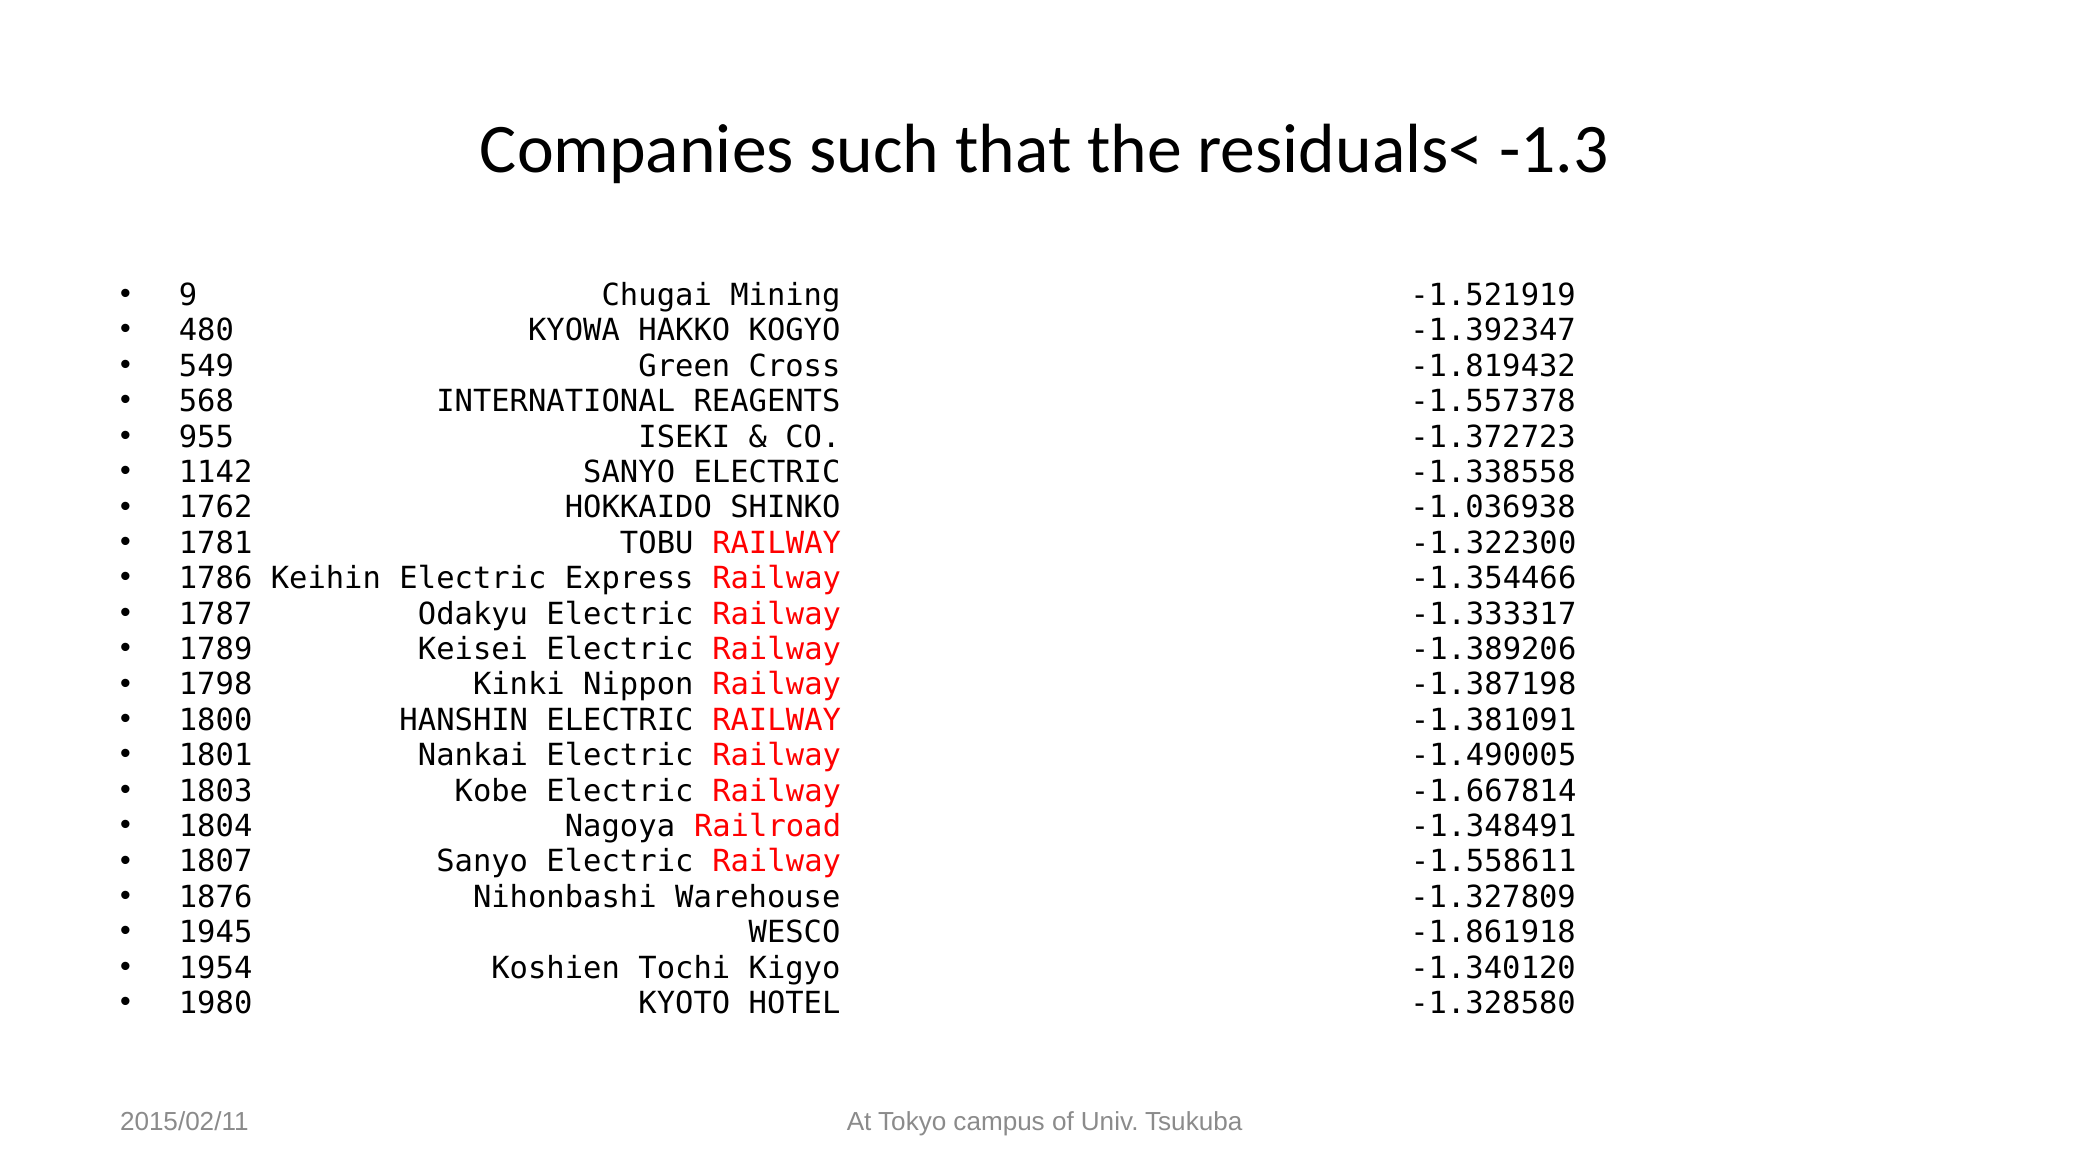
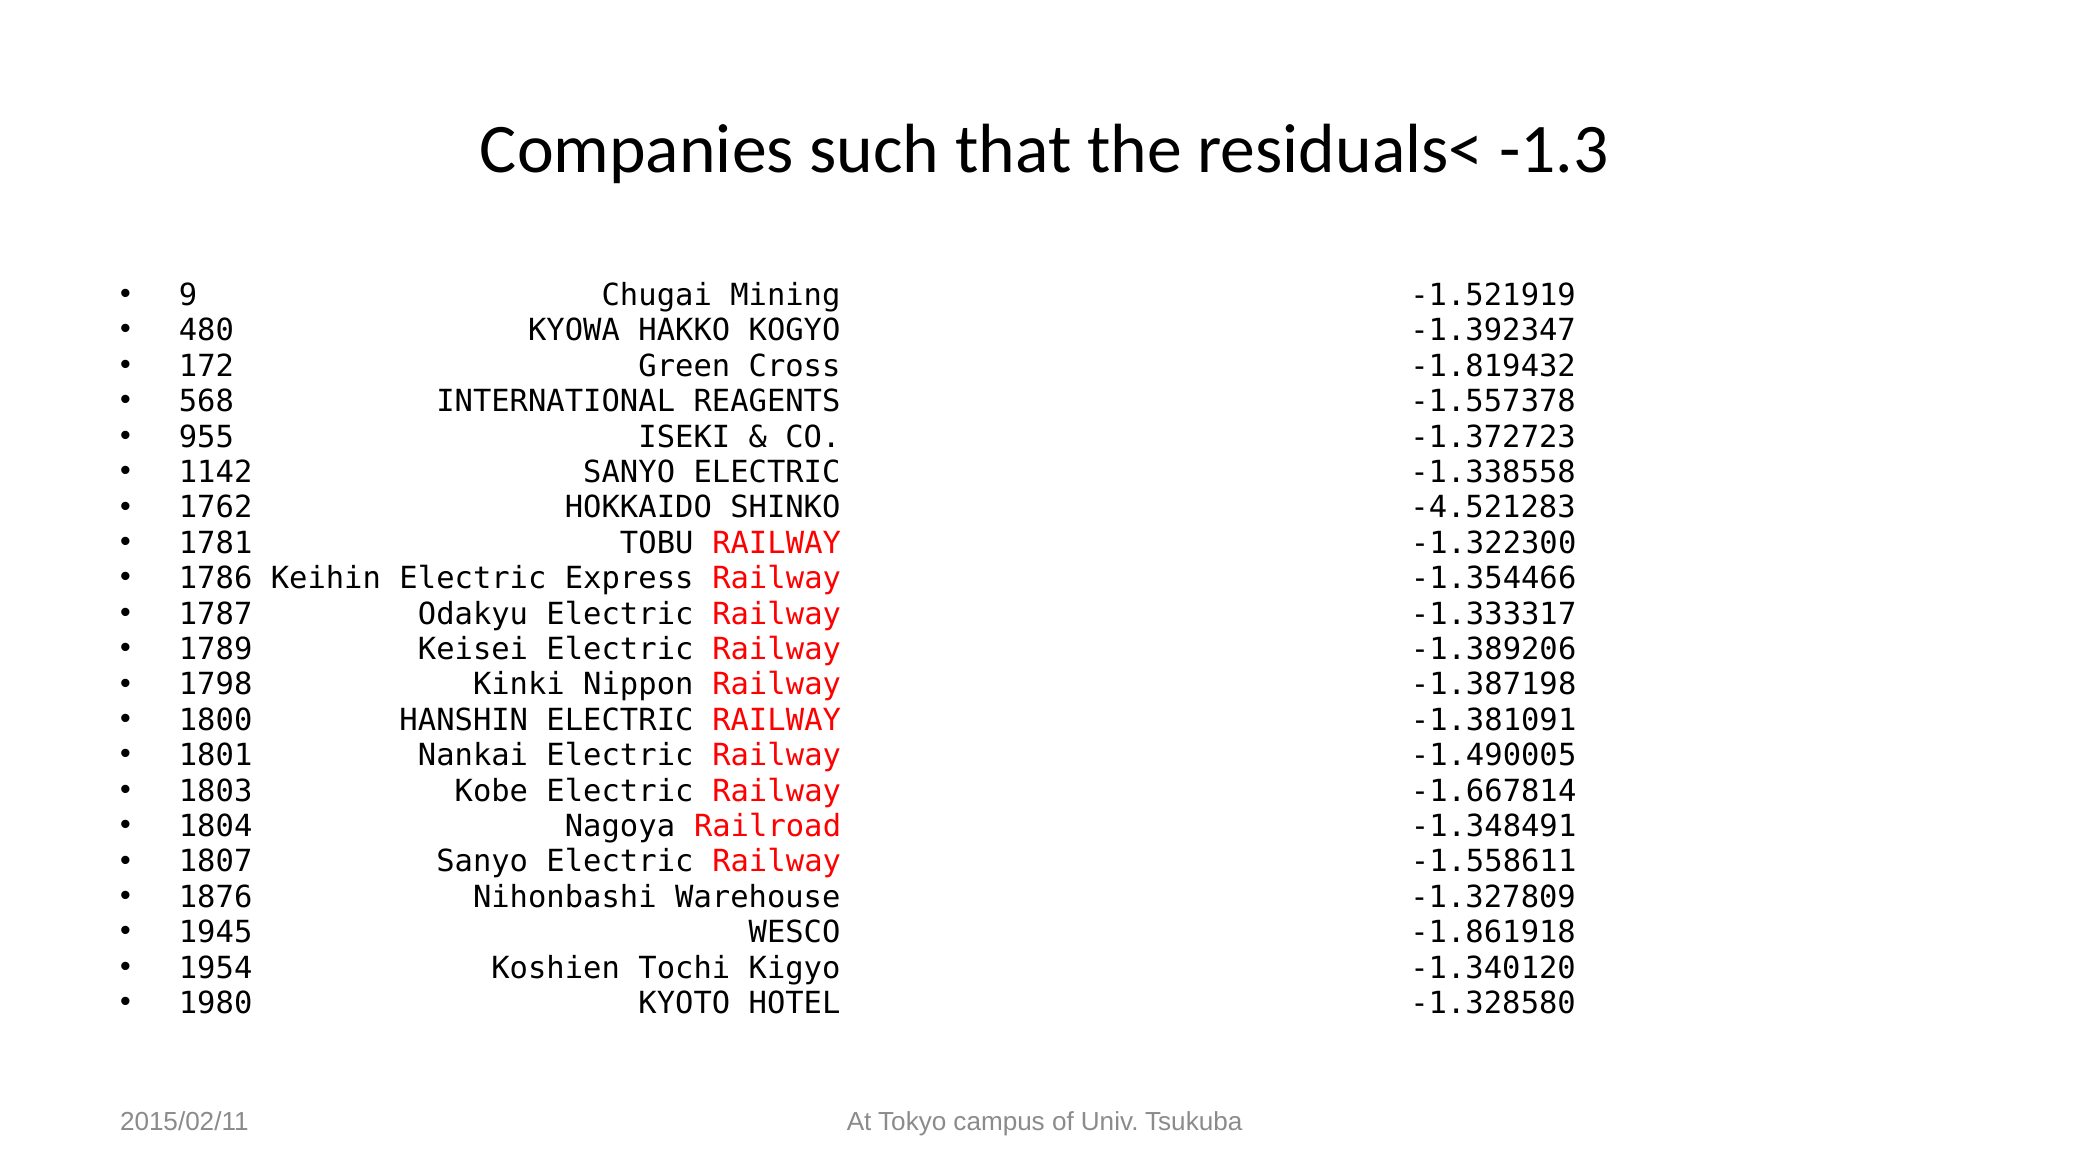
549: 549 -> 172
-1.036938: -1.036938 -> -4.521283
